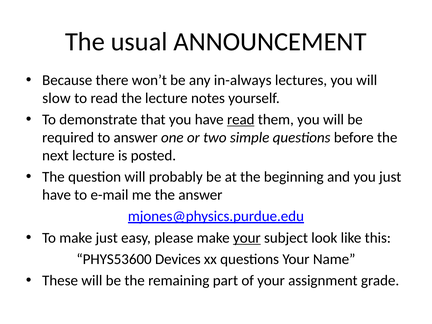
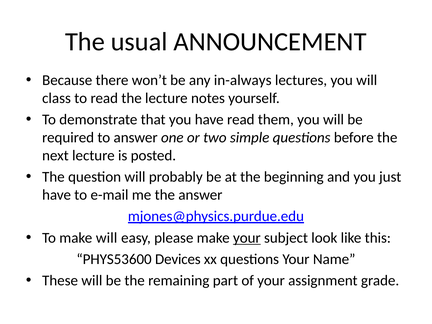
slow: slow -> class
read at (241, 120) underline: present -> none
make just: just -> will
